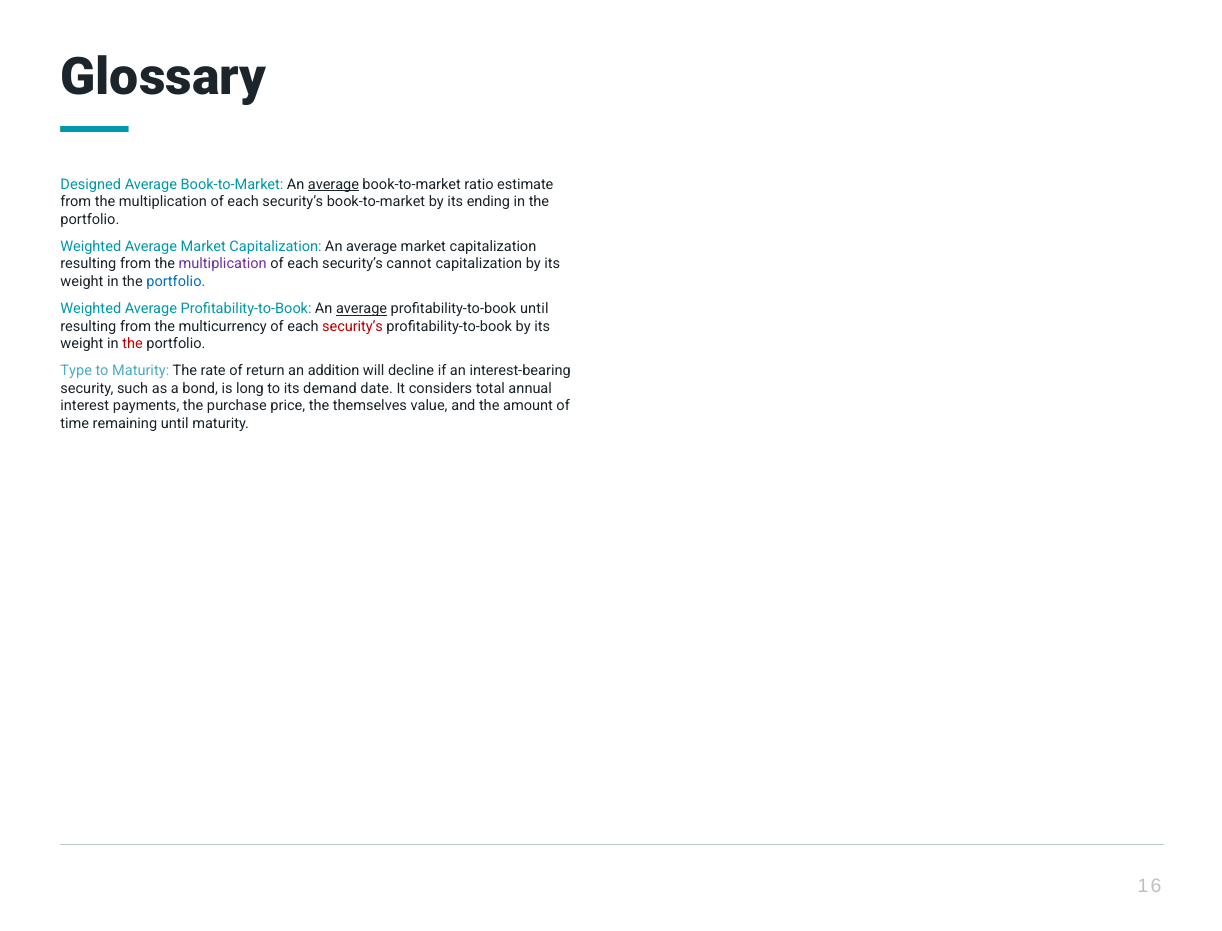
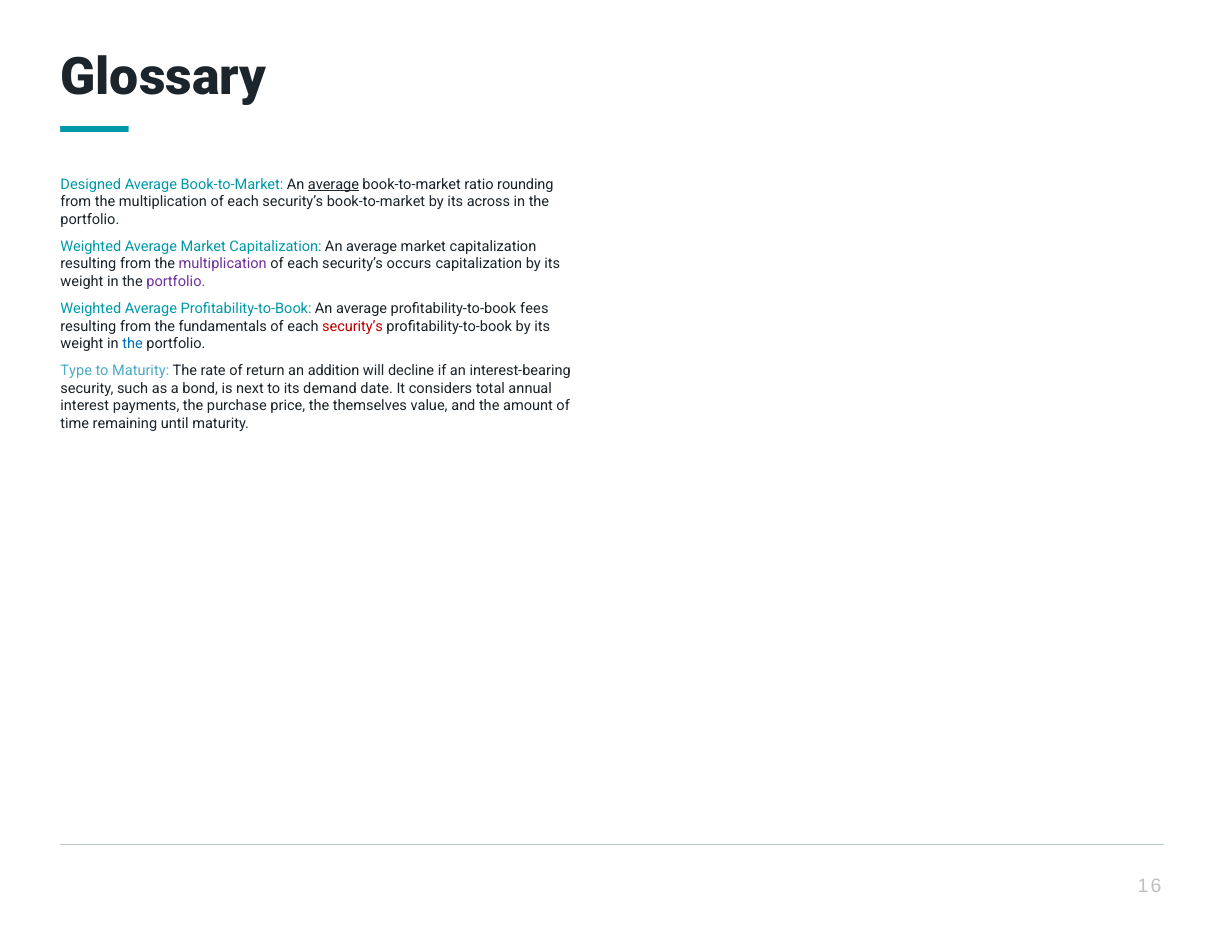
estimate: estimate -> rounding
ending: ending -> across
cannot: cannot -> occurs
portfolio at (176, 282) colour: blue -> purple
average at (362, 309) underline: present -> none
profitability-to-book until: until -> fees
multicurrency: multicurrency -> fundamentals
the at (133, 344) colour: red -> blue
long: long -> next
